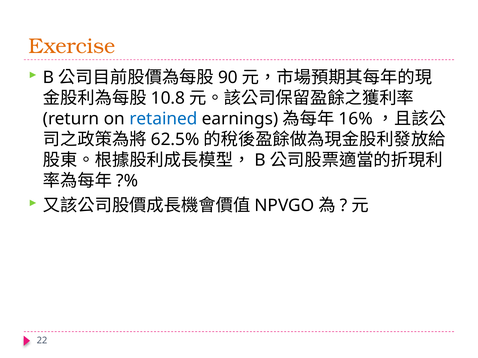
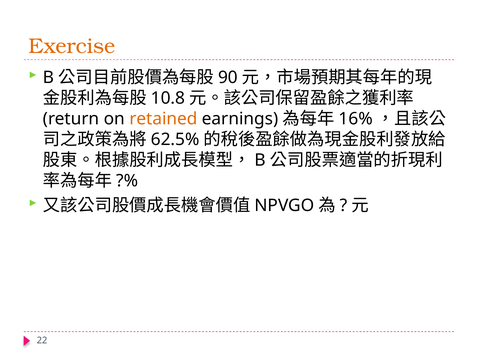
retained colour: blue -> orange
